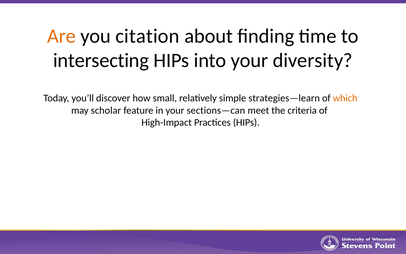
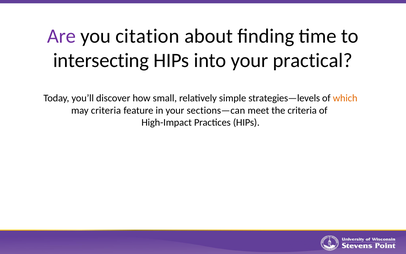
Are colour: orange -> purple
diversity: diversity -> practical
strategies—learn: strategies—learn -> strategies—levels
may scholar: scholar -> criteria
